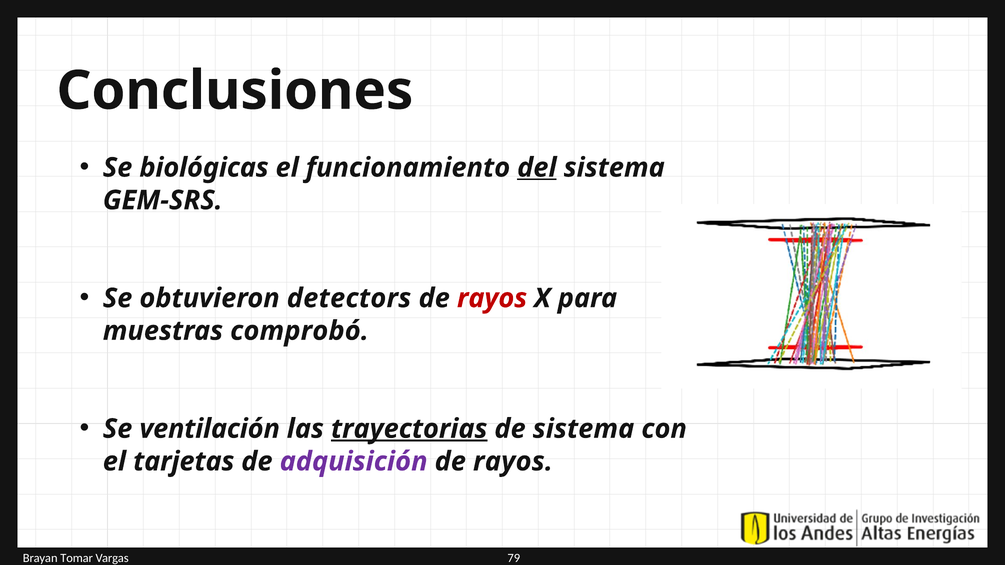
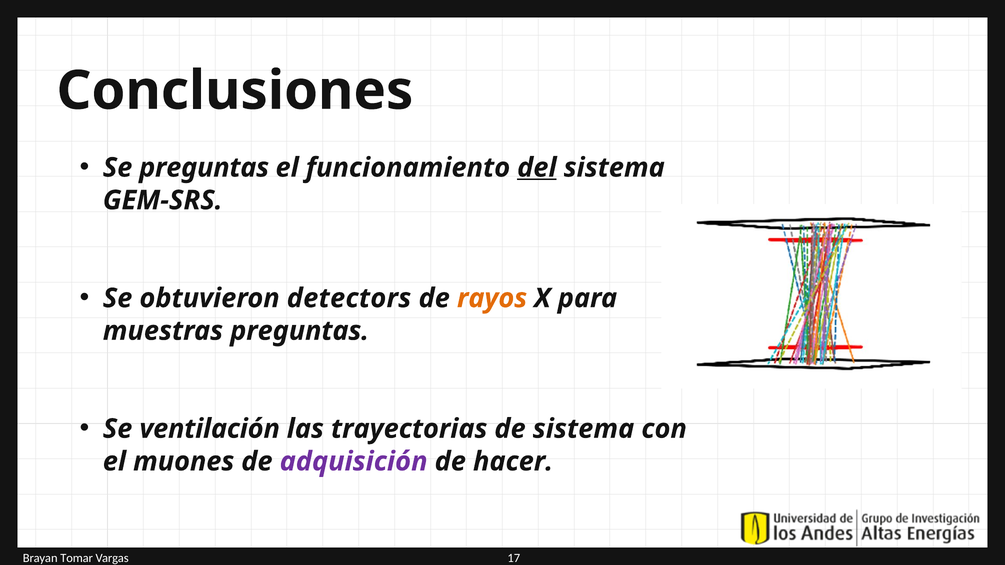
Se biológicas: biológicas -> preguntas
rayos at (492, 298) colour: red -> orange
muestras comprobó: comprobó -> preguntas
trayectorias underline: present -> none
tarjetas: tarjetas -> muones
rayos at (513, 462): rayos -> hacer
79: 79 -> 17
